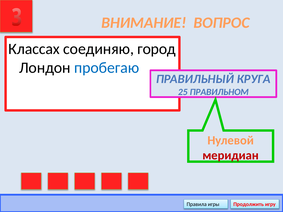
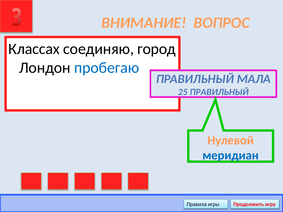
КРУГА: КРУГА -> МАЛА
25 ПРАВИЛЬНОМ: ПРАВИЛЬНОМ -> ПРАВИЛЬНЫЙ
меридиан colour: red -> blue
